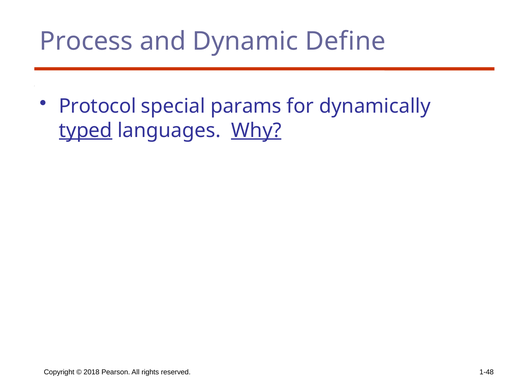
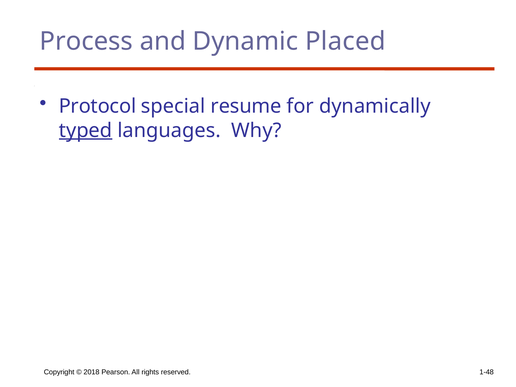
Define: Define -> Placed
params: params -> resume
Why underline: present -> none
